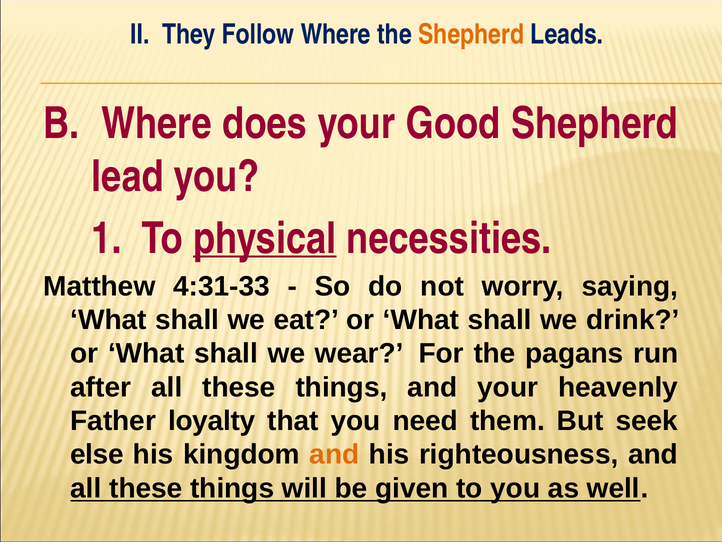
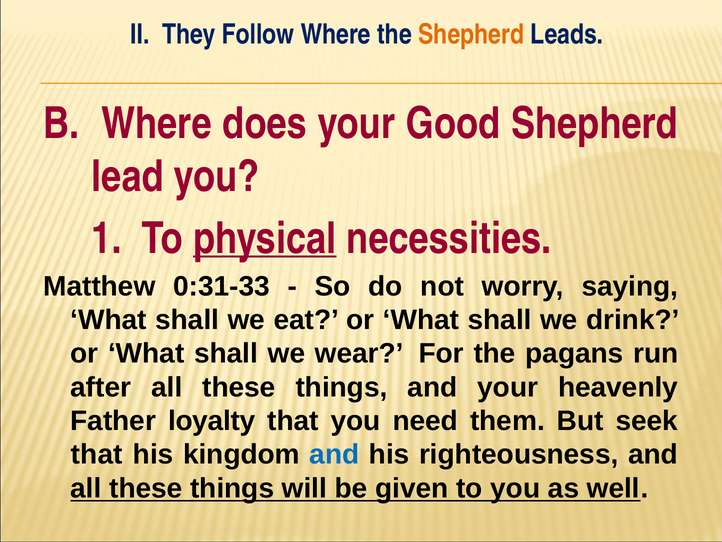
4:31-33: 4:31-33 -> 0:31-33
else at (97, 454): else -> that
and at (334, 454) colour: orange -> blue
